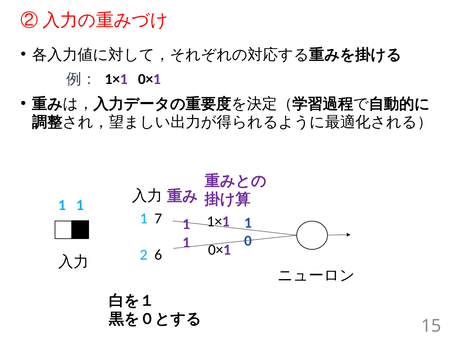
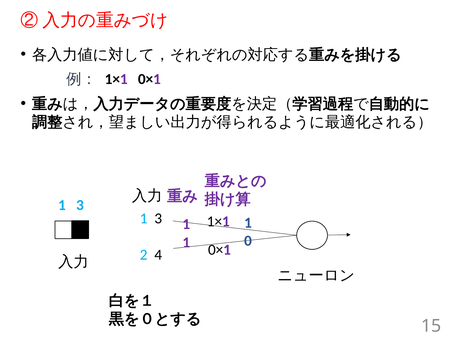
1 at (80, 205): 1 -> 3
7 at (158, 218): 7 -> 3
6: 6 -> 4
